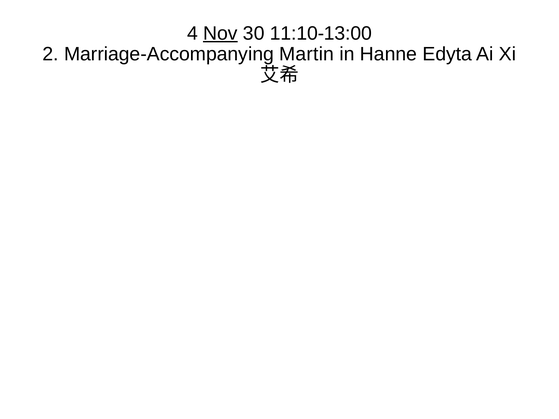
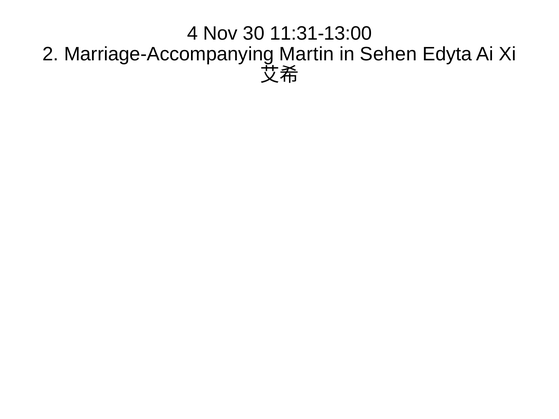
Nov underline: present -> none
11:10-13:00: 11:10-13:00 -> 11:31-13:00
Hanne: Hanne -> Sehen
